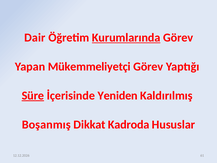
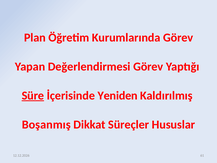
Dair: Dair -> Plan
Kurumlarında underline: present -> none
Mükemmeliyetçi: Mükemmeliyetçi -> Değerlendirmesi
Kadroda: Kadroda -> Süreçler
